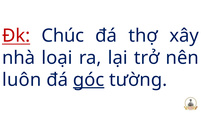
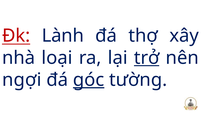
Chúc: Chúc -> Lành
trở underline: none -> present
luôn: luôn -> ngợi
